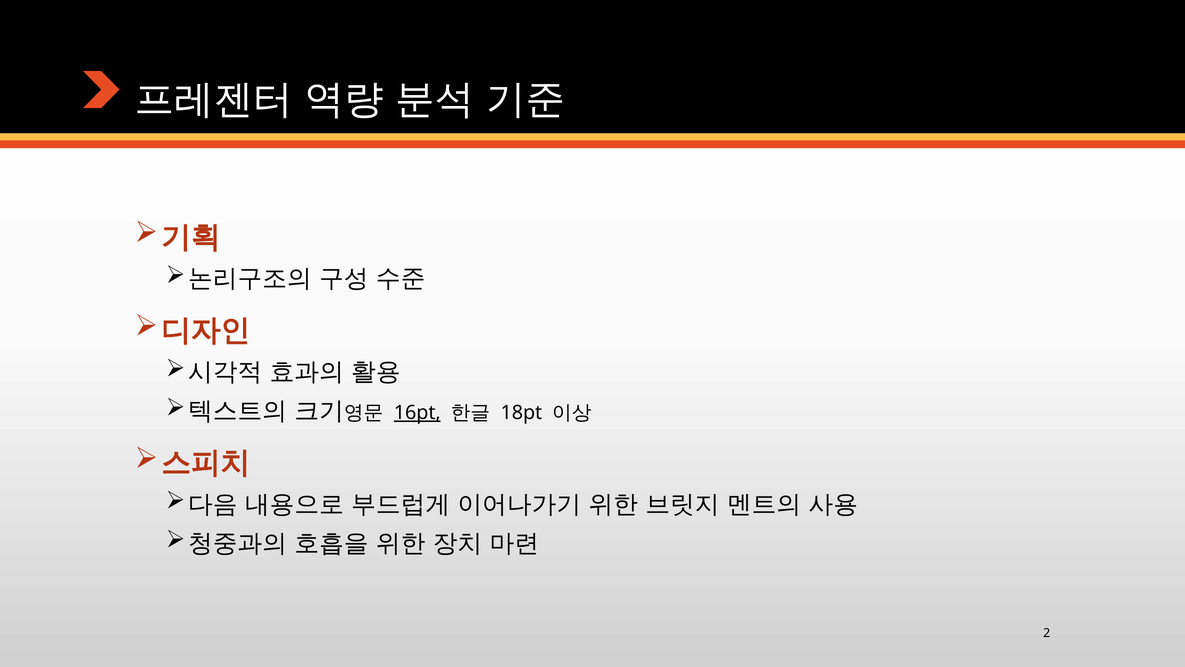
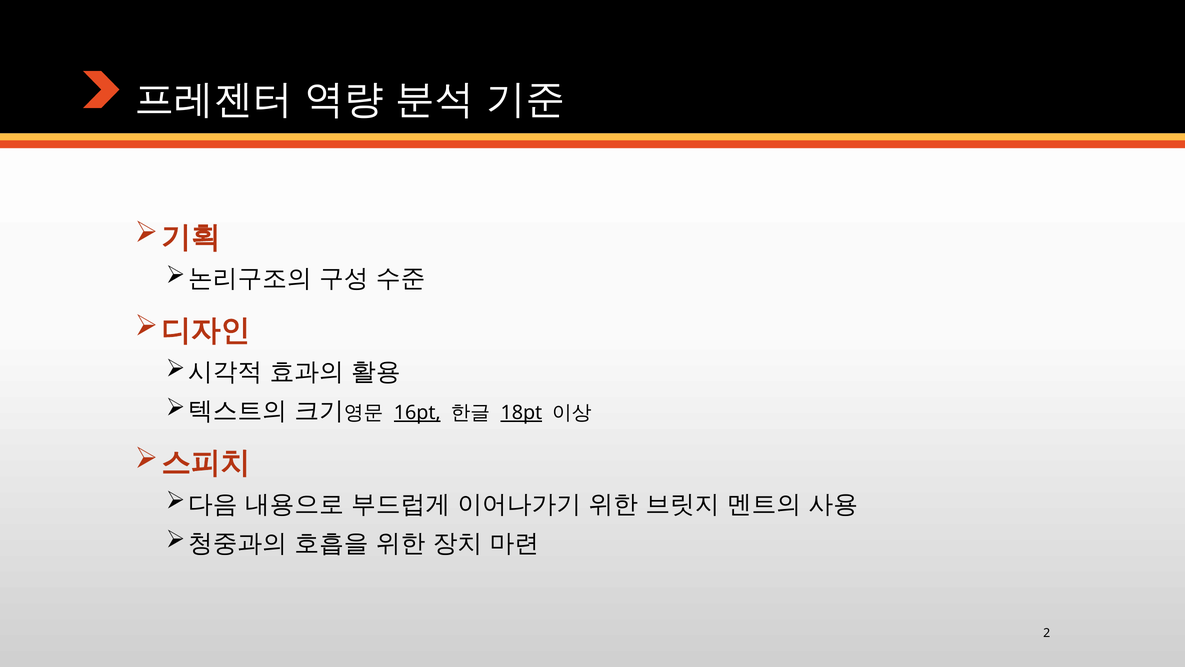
18pt underline: none -> present
